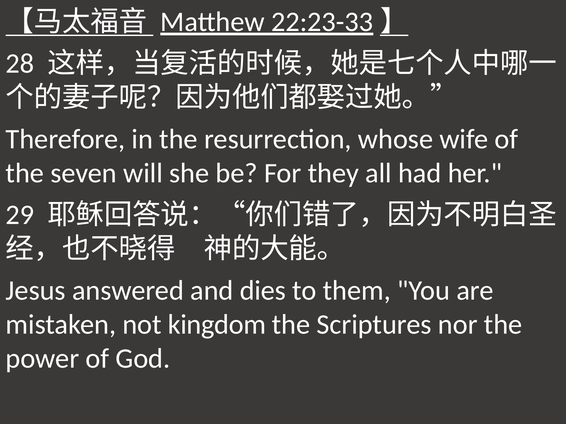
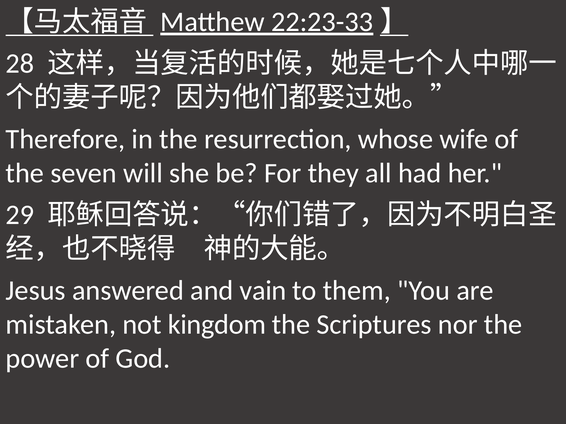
dies: dies -> vain
